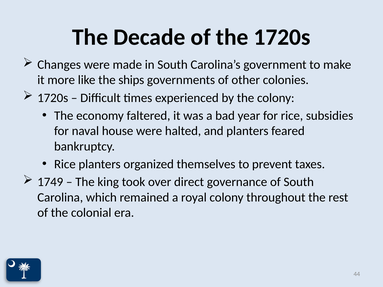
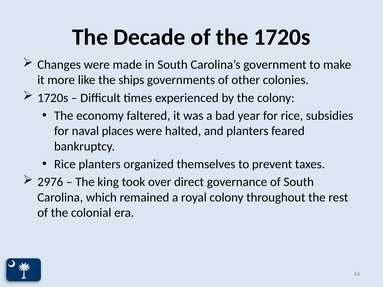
house: house -> places
1749: 1749 -> 2976
